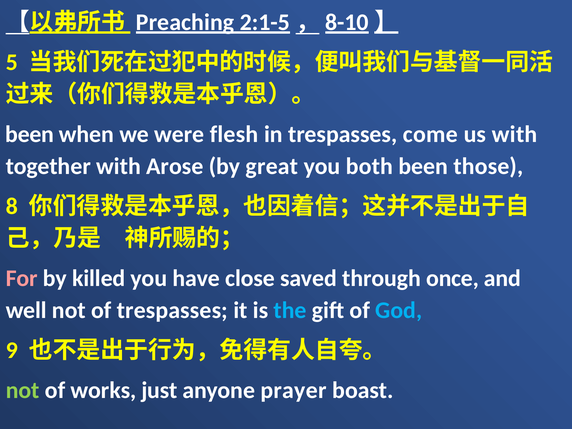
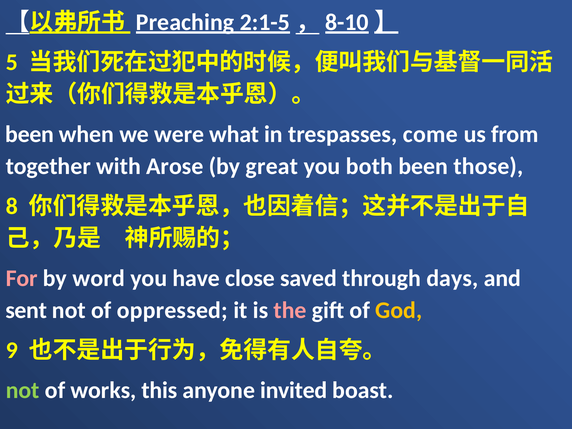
flesh: flesh -> what
us with: with -> from
killed: killed -> word
once: once -> days
well: well -> sent
of trespasses: trespasses -> oppressed
the colour: light blue -> pink
God colour: light blue -> yellow
just: just -> this
prayer: prayer -> invited
